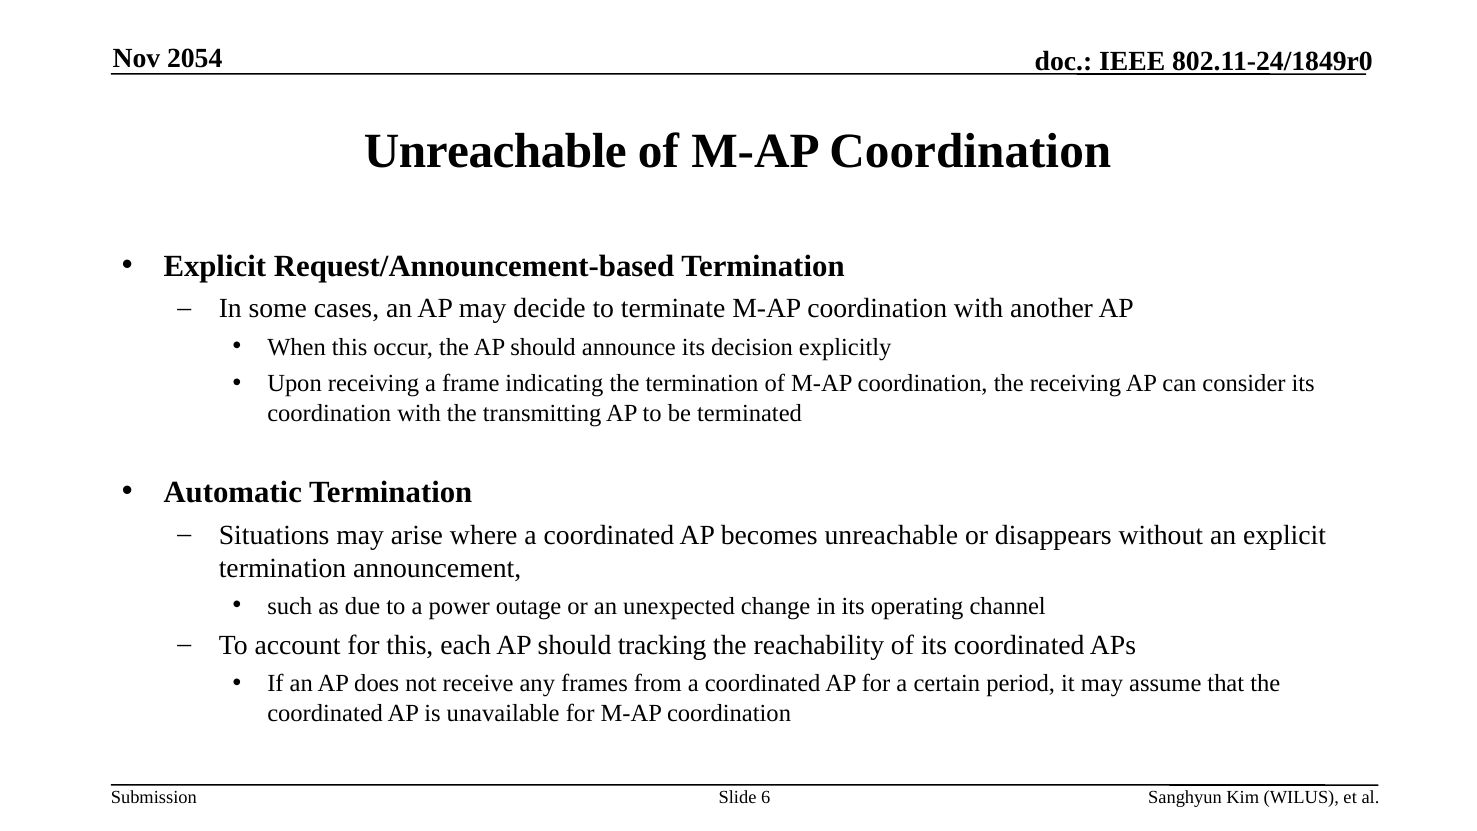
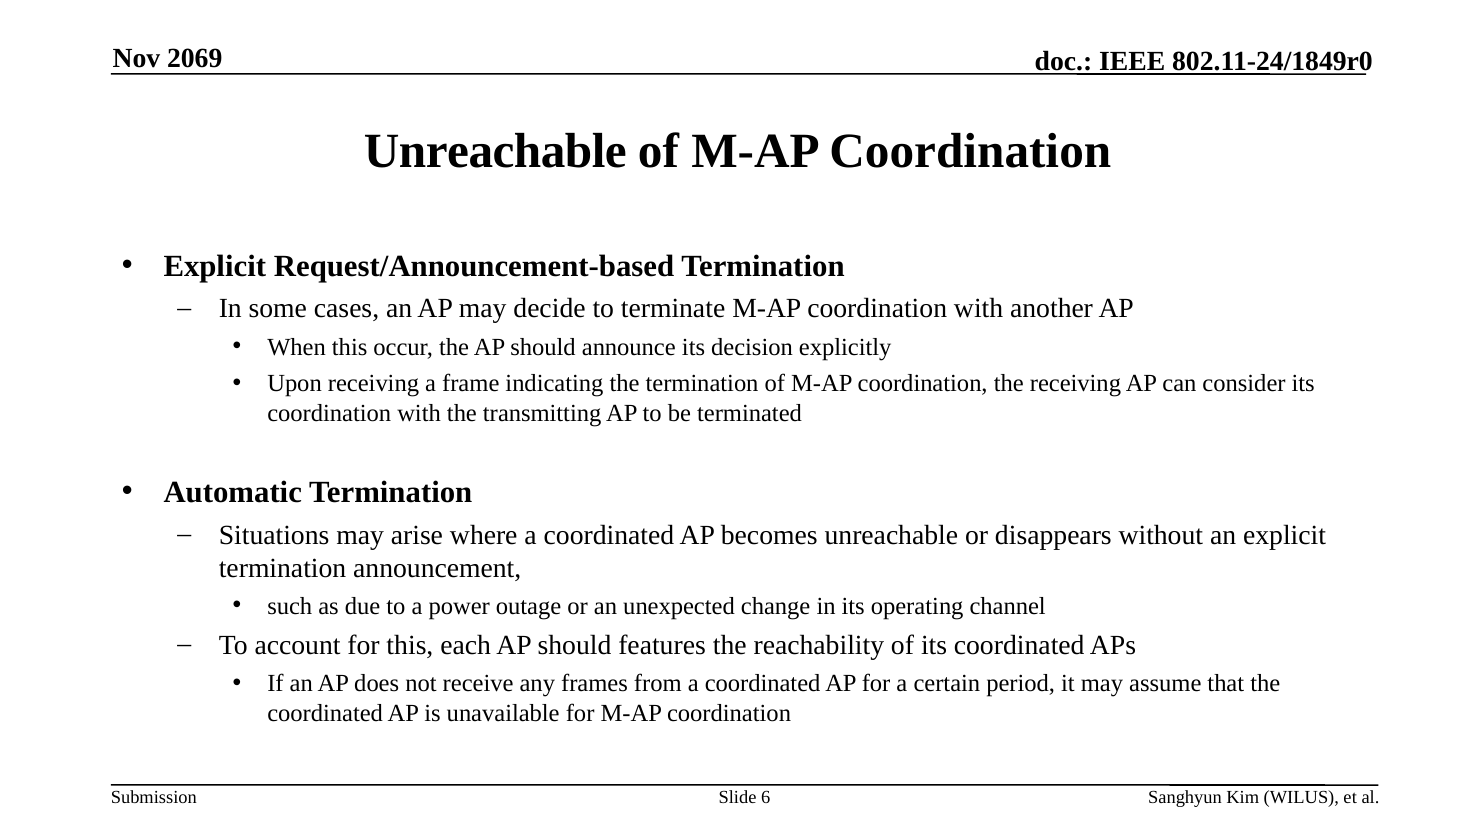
2054: 2054 -> 2069
tracking: tracking -> features
